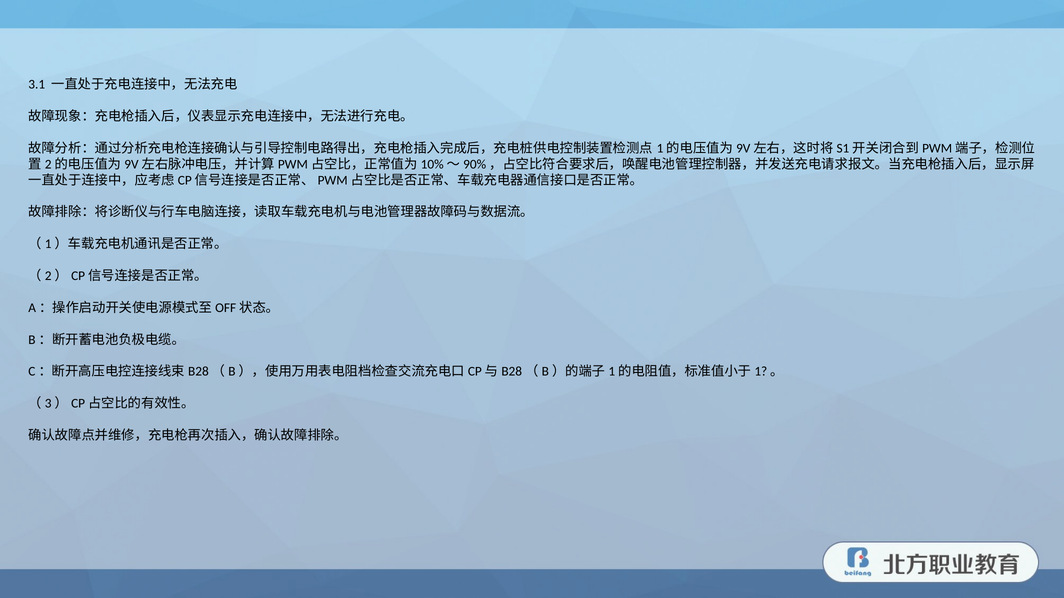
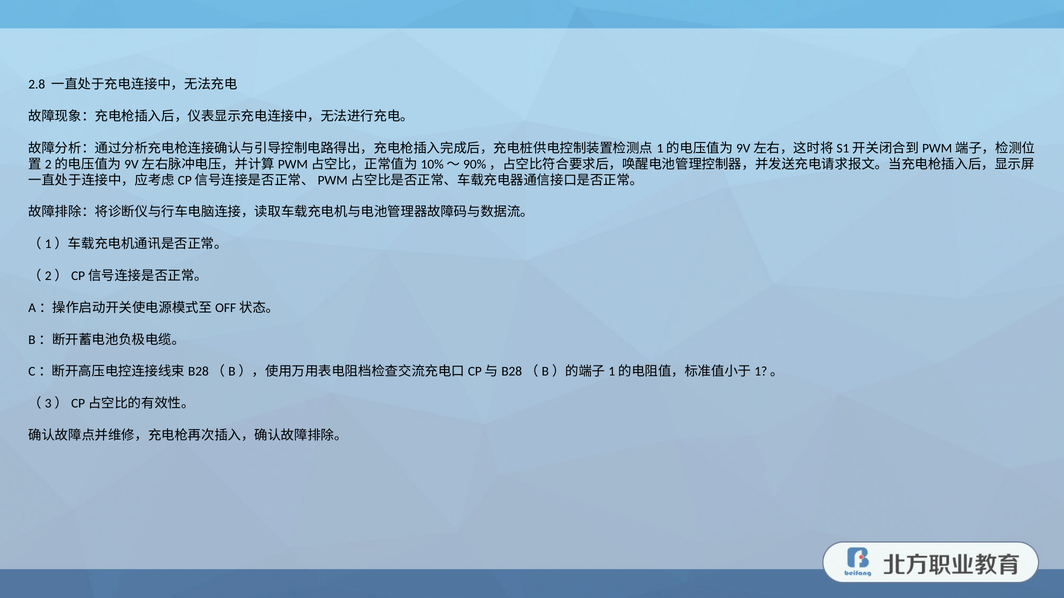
3.1: 3.1 -> 2.8
